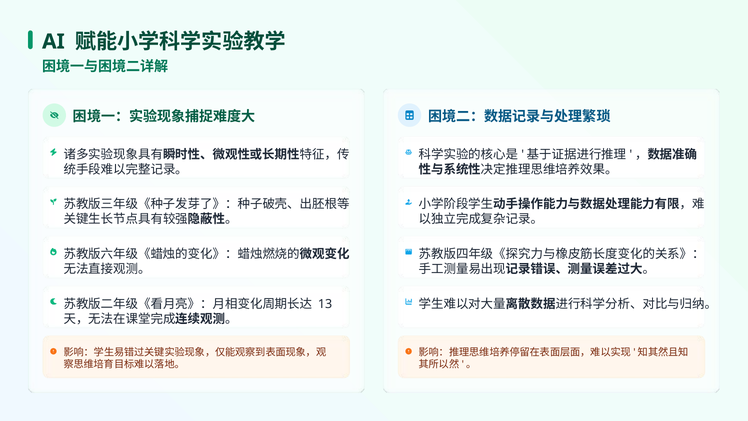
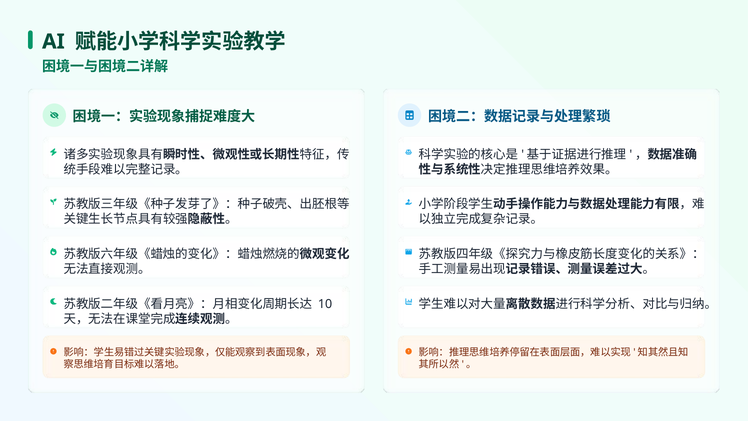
13: 13 -> 10
